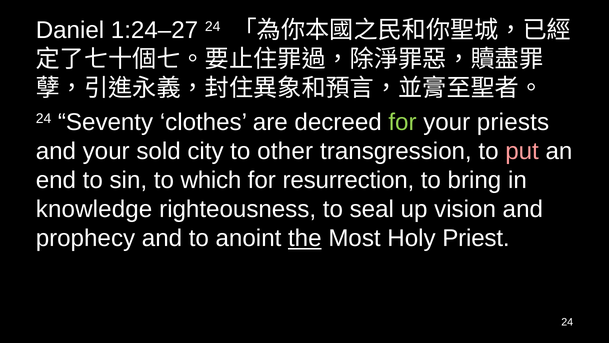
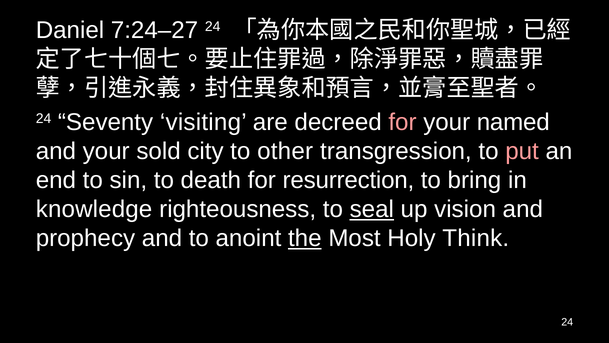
1:24–27: 1:24–27 -> 7:24–27
clothes: clothes -> visiting
for at (402, 122) colour: light green -> pink
priests: priests -> named
which: which -> death
seal underline: none -> present
Priest: Priest -> Think
